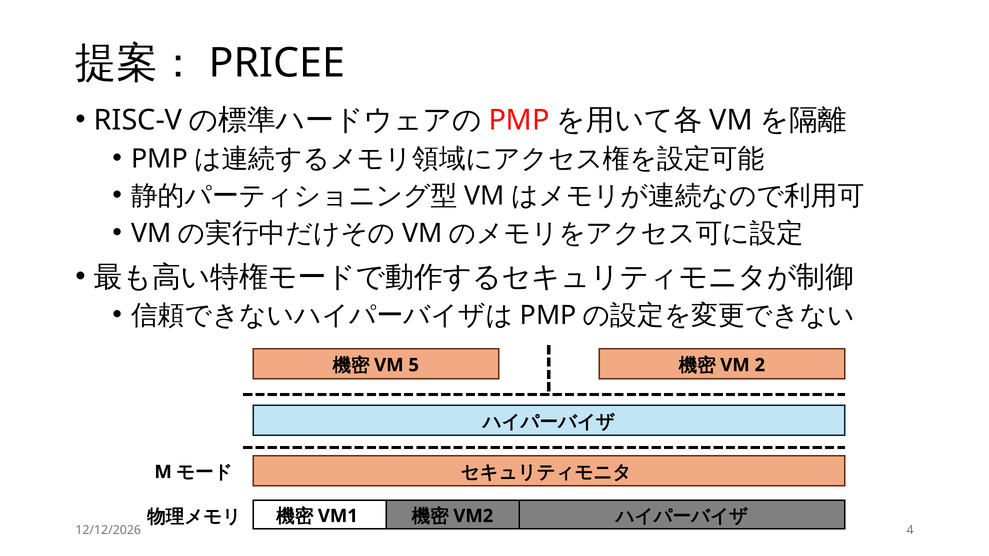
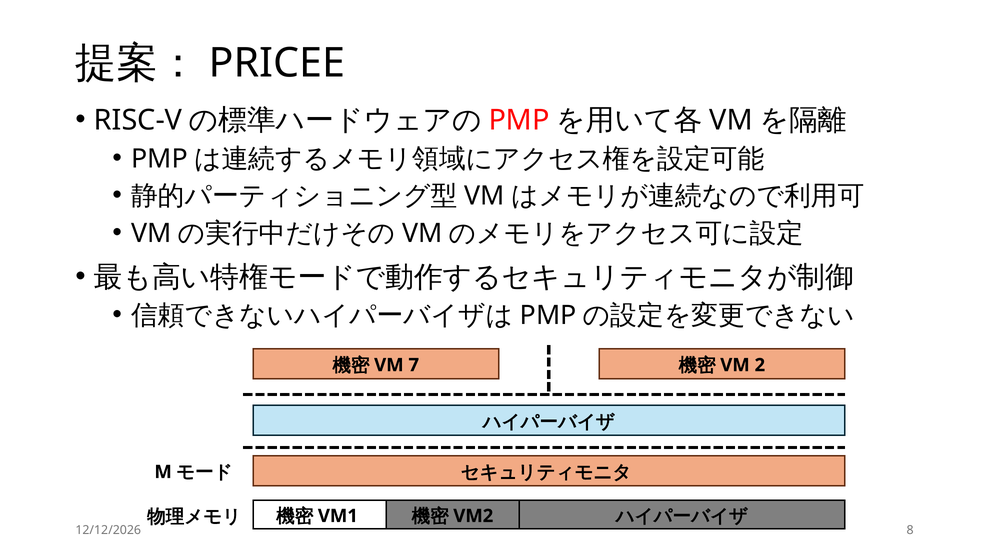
5: 5 -> 7
4: 4 -> 8
